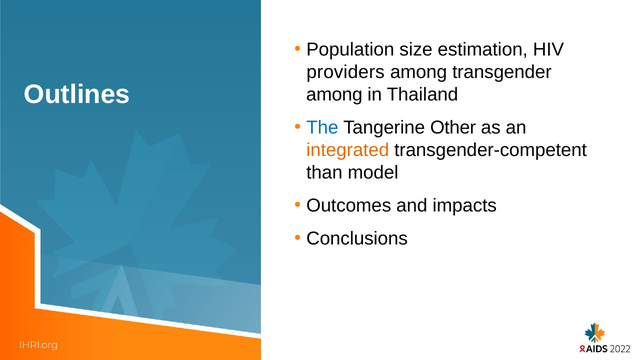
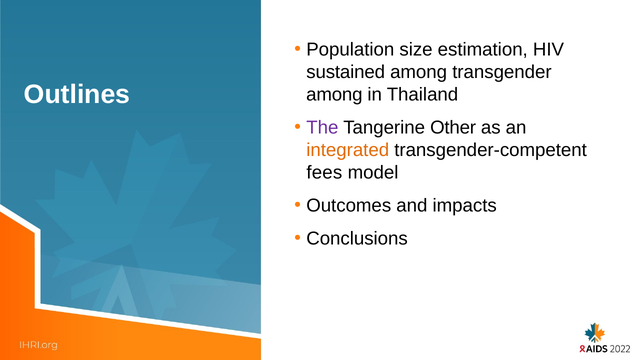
providers: providers -> sustained
The colour: blue -> purple
than: than -> fees
